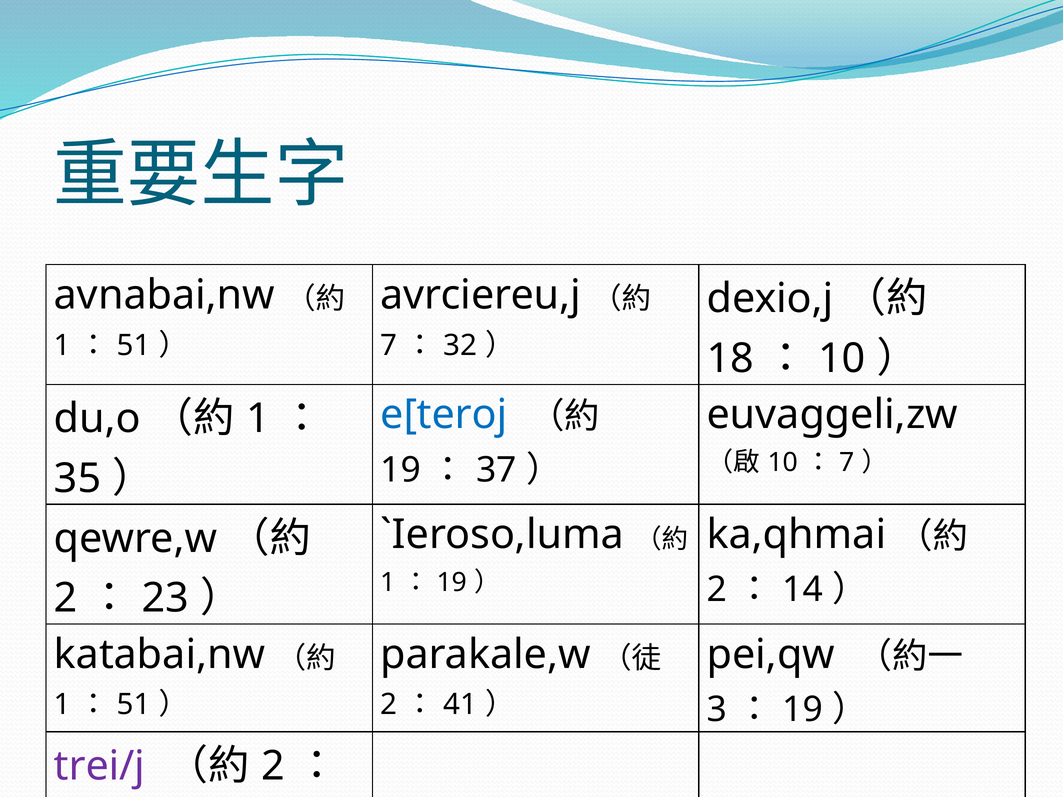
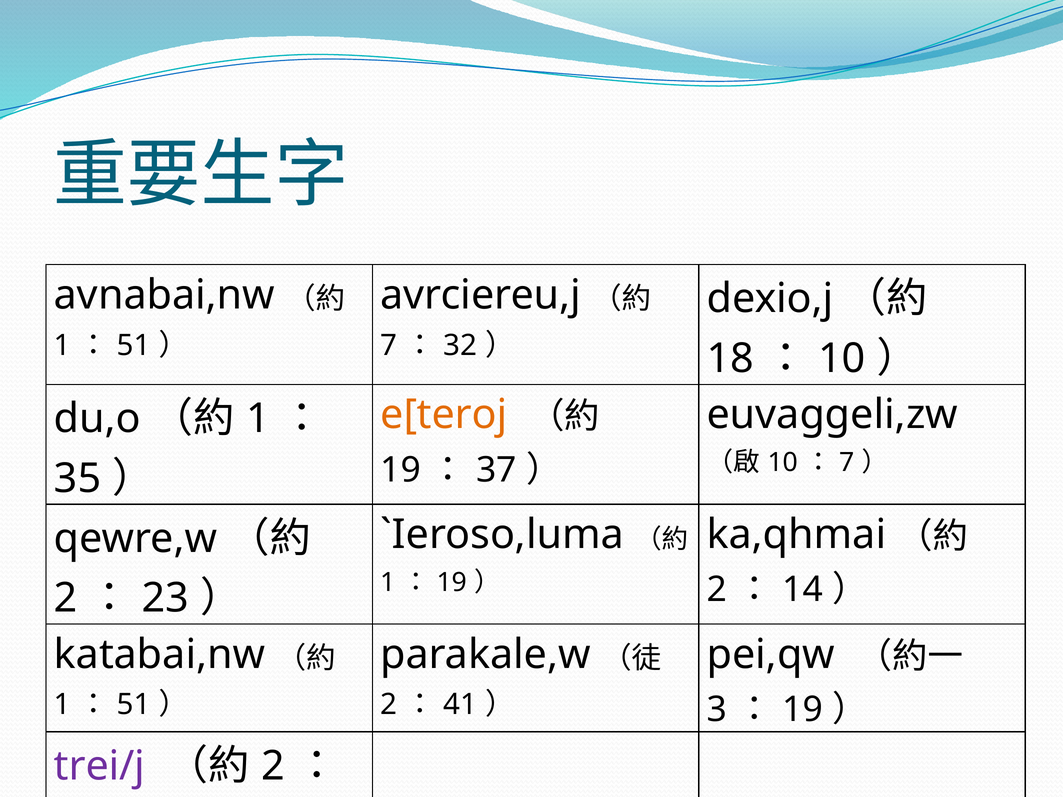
e[teroj colour: blue -> orange
